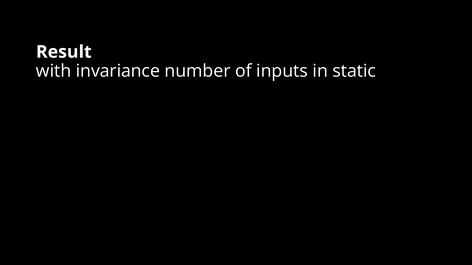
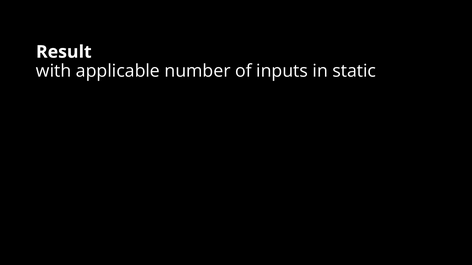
invariance: invariance -> applicable
